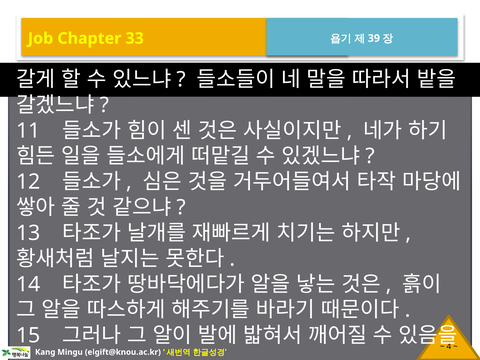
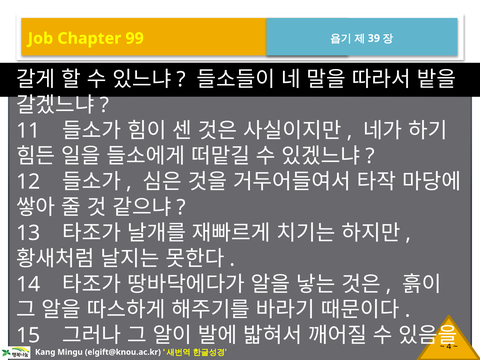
33: 33 -> 99
